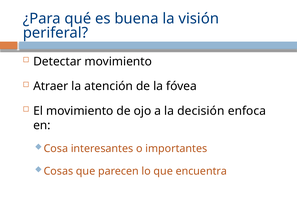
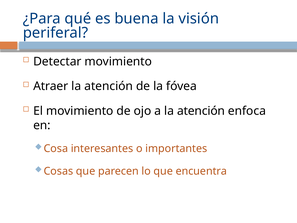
a la decisión: decisión -> atención
